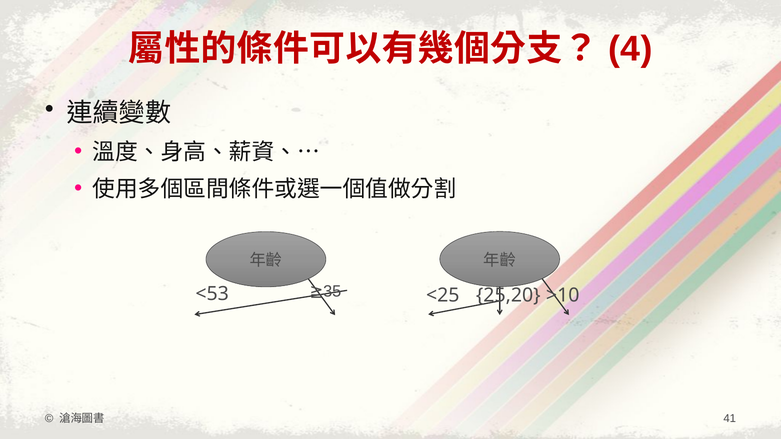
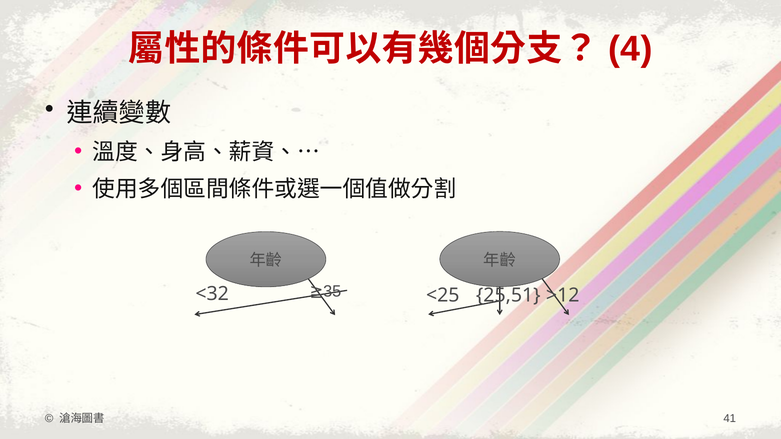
<53: <53 -> <32
25,20: 25,20 -> 25,51
>10: >10 -> >12
